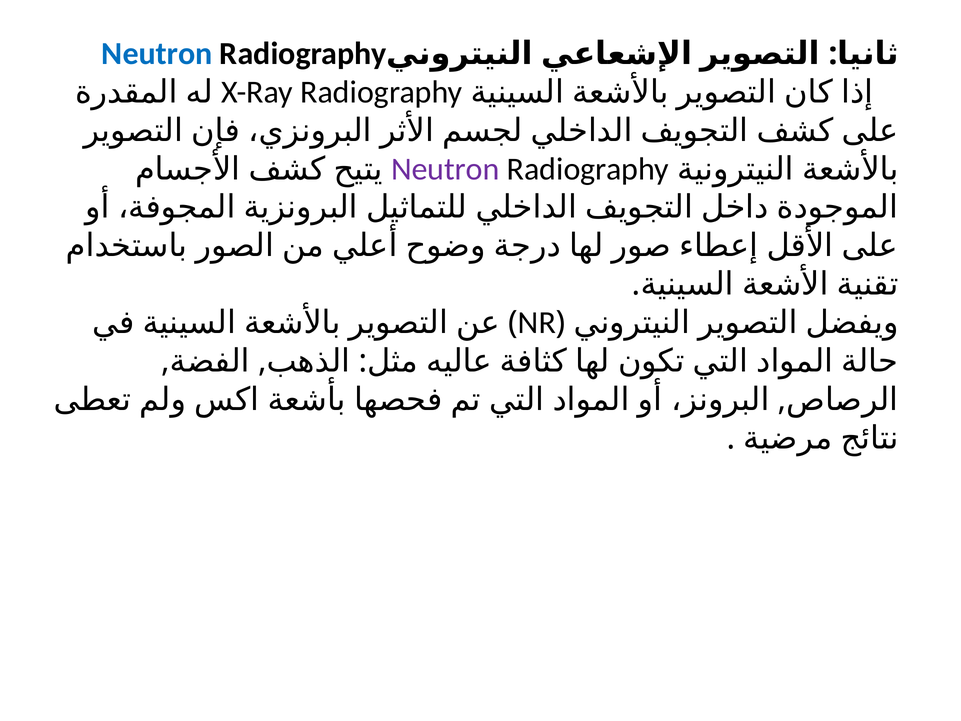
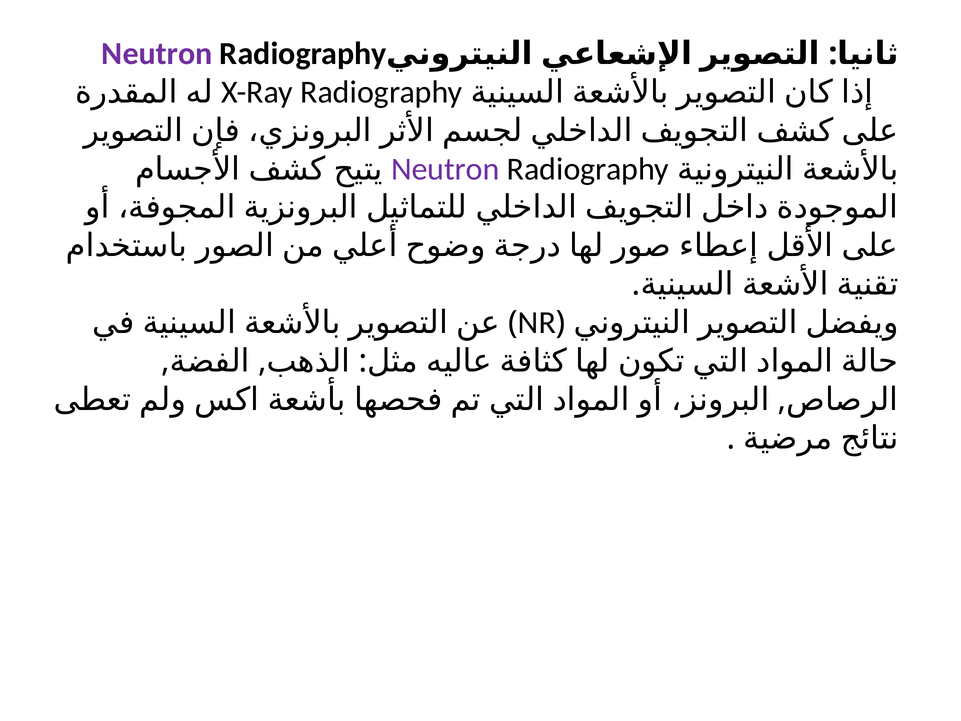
Neutron at (157, 54) colour: blue -> purple
